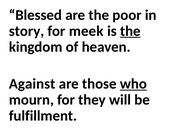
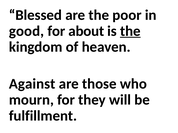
story: story -> good
meek: meek -> about
who underline: present -> none
